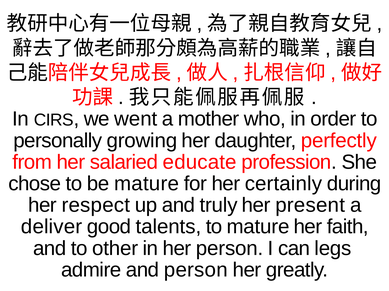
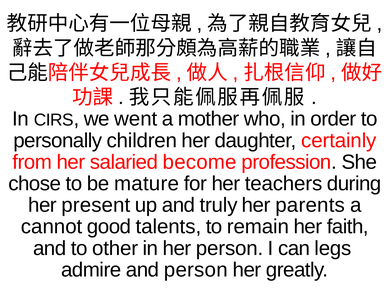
growing: growing -> children
perfectly: perfectly -> certainly
educate: educate -> become
certainly: certainly -> teachers
respect: respect -> present
present: present -> parents
deliver: deliver -> cannot
to mature: mature -> remain
